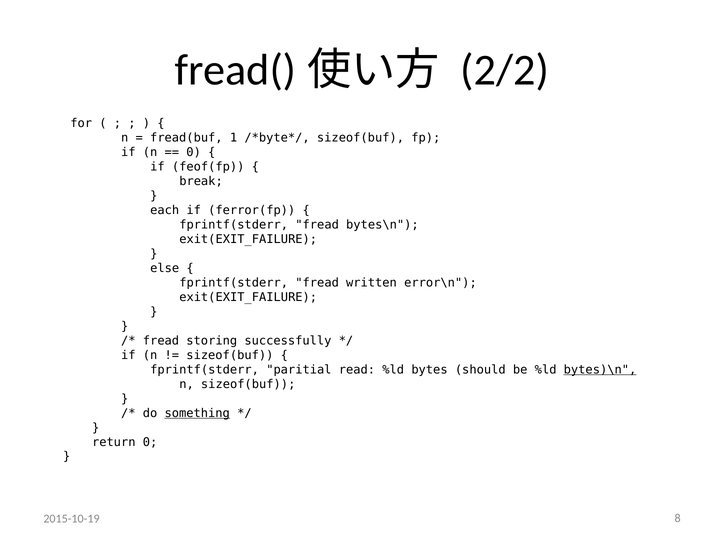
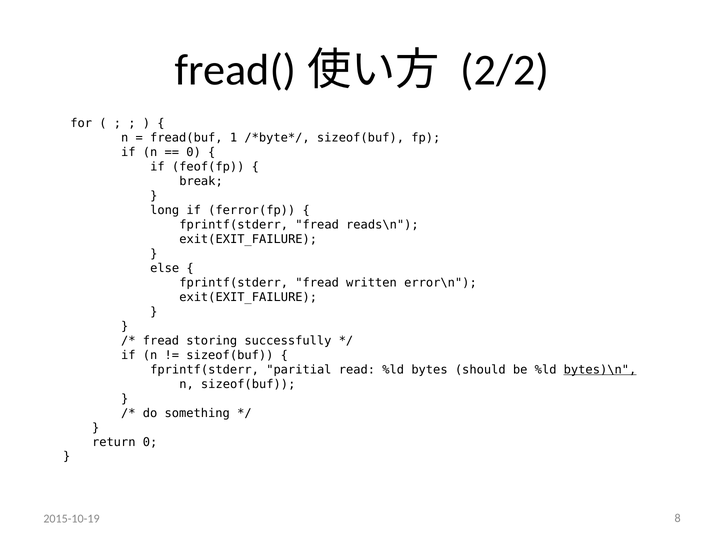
each: each -> long
bytes\n: bytes\n -> reads\n
something underline: present -> none
